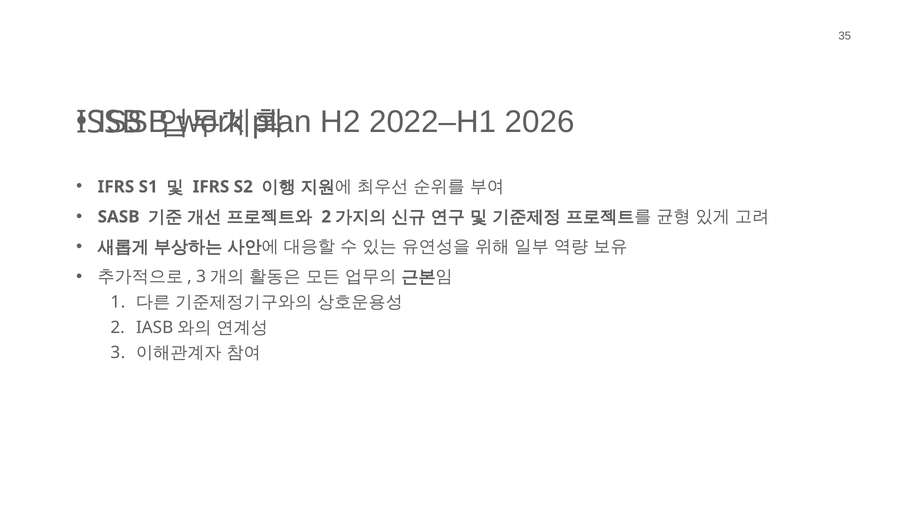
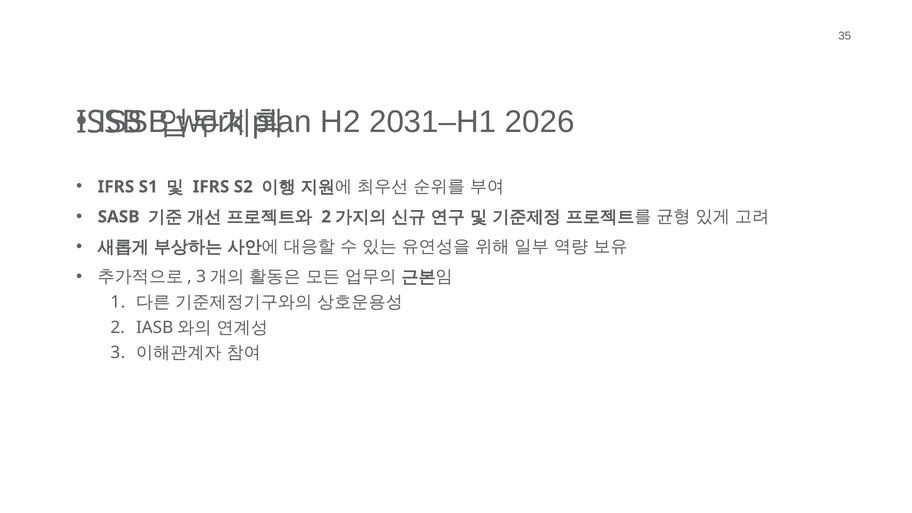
2022–H1: 2022–H1 -> 2031–H1
